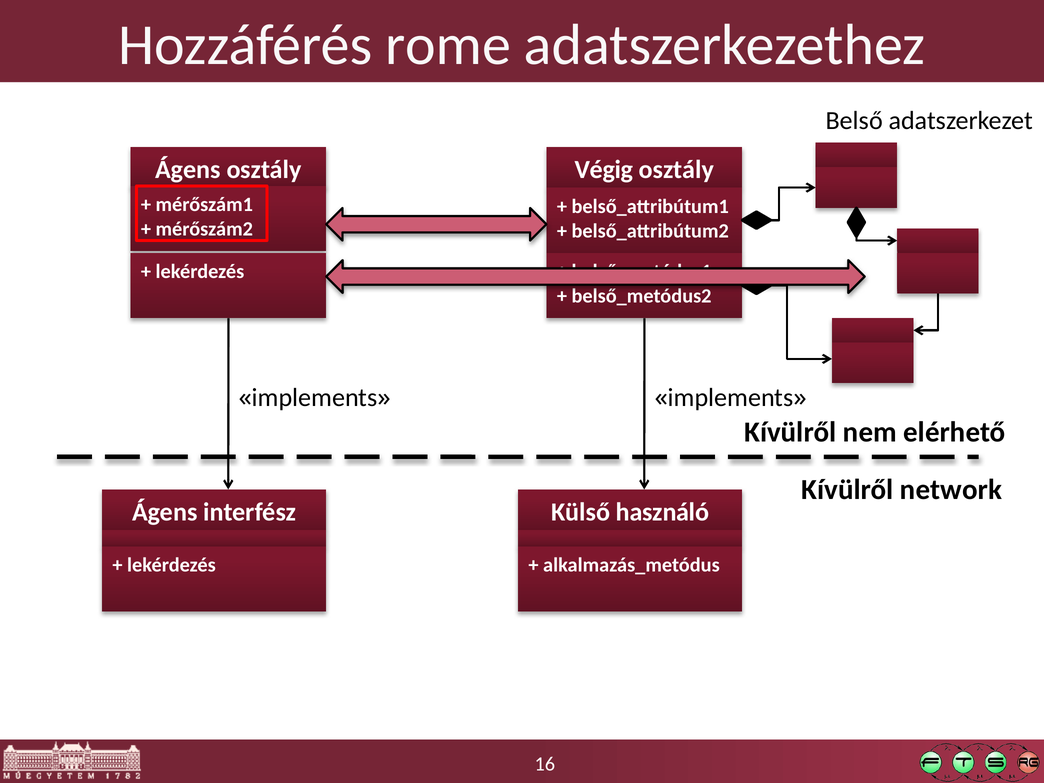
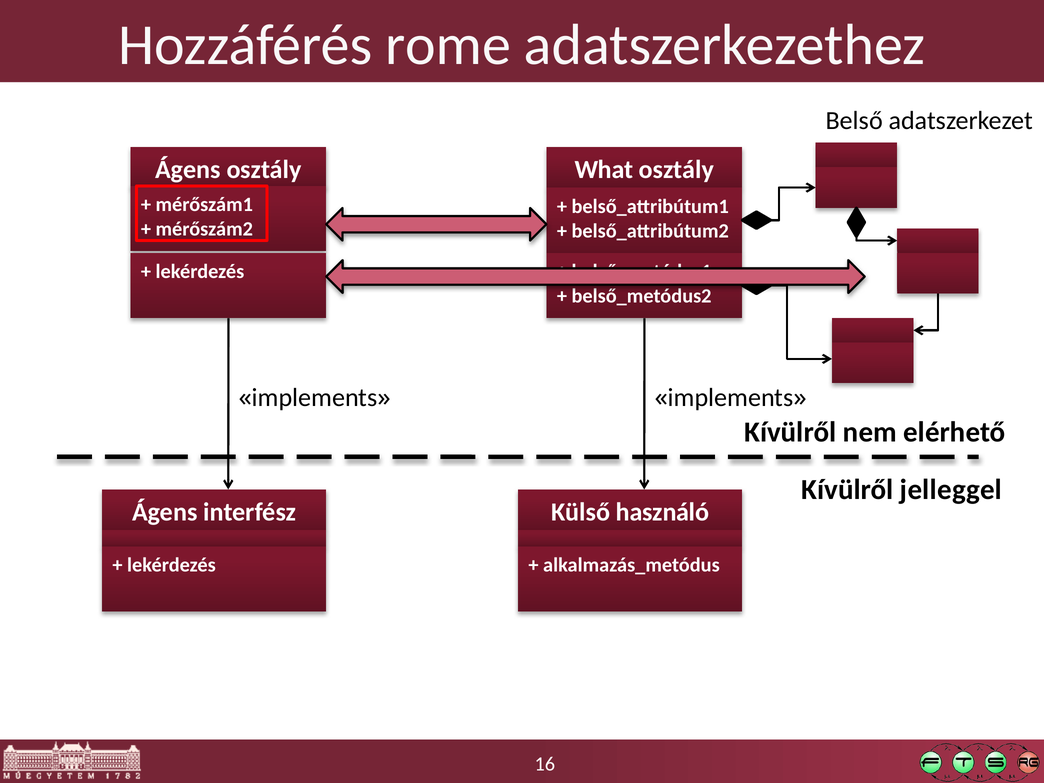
Végig: Végig -> What
network: network -> jelleggel
